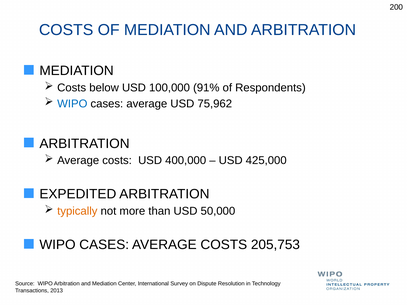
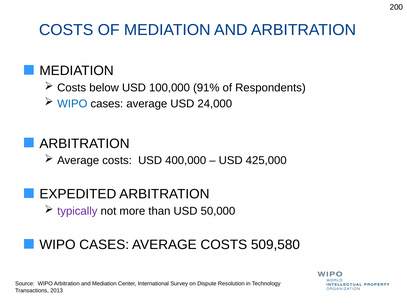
75,962: 75,962 -> 24,000
typically colour: orange -> purple
205,753: 205,753 -> 509,580
